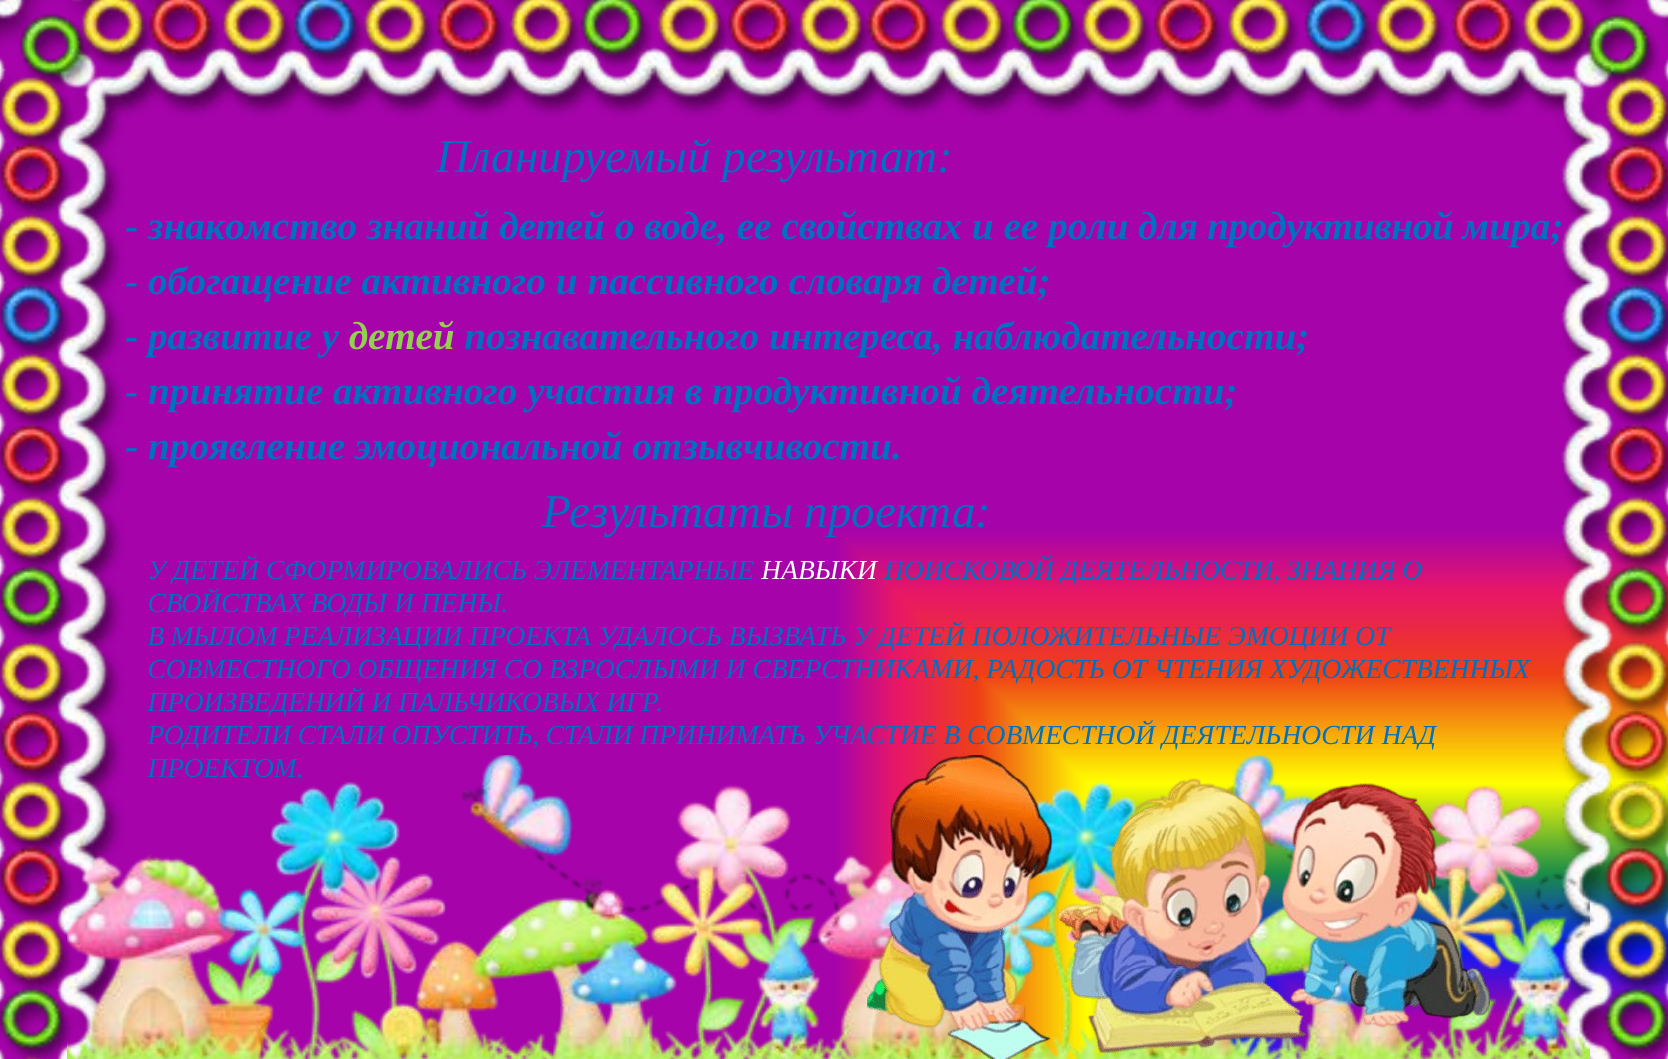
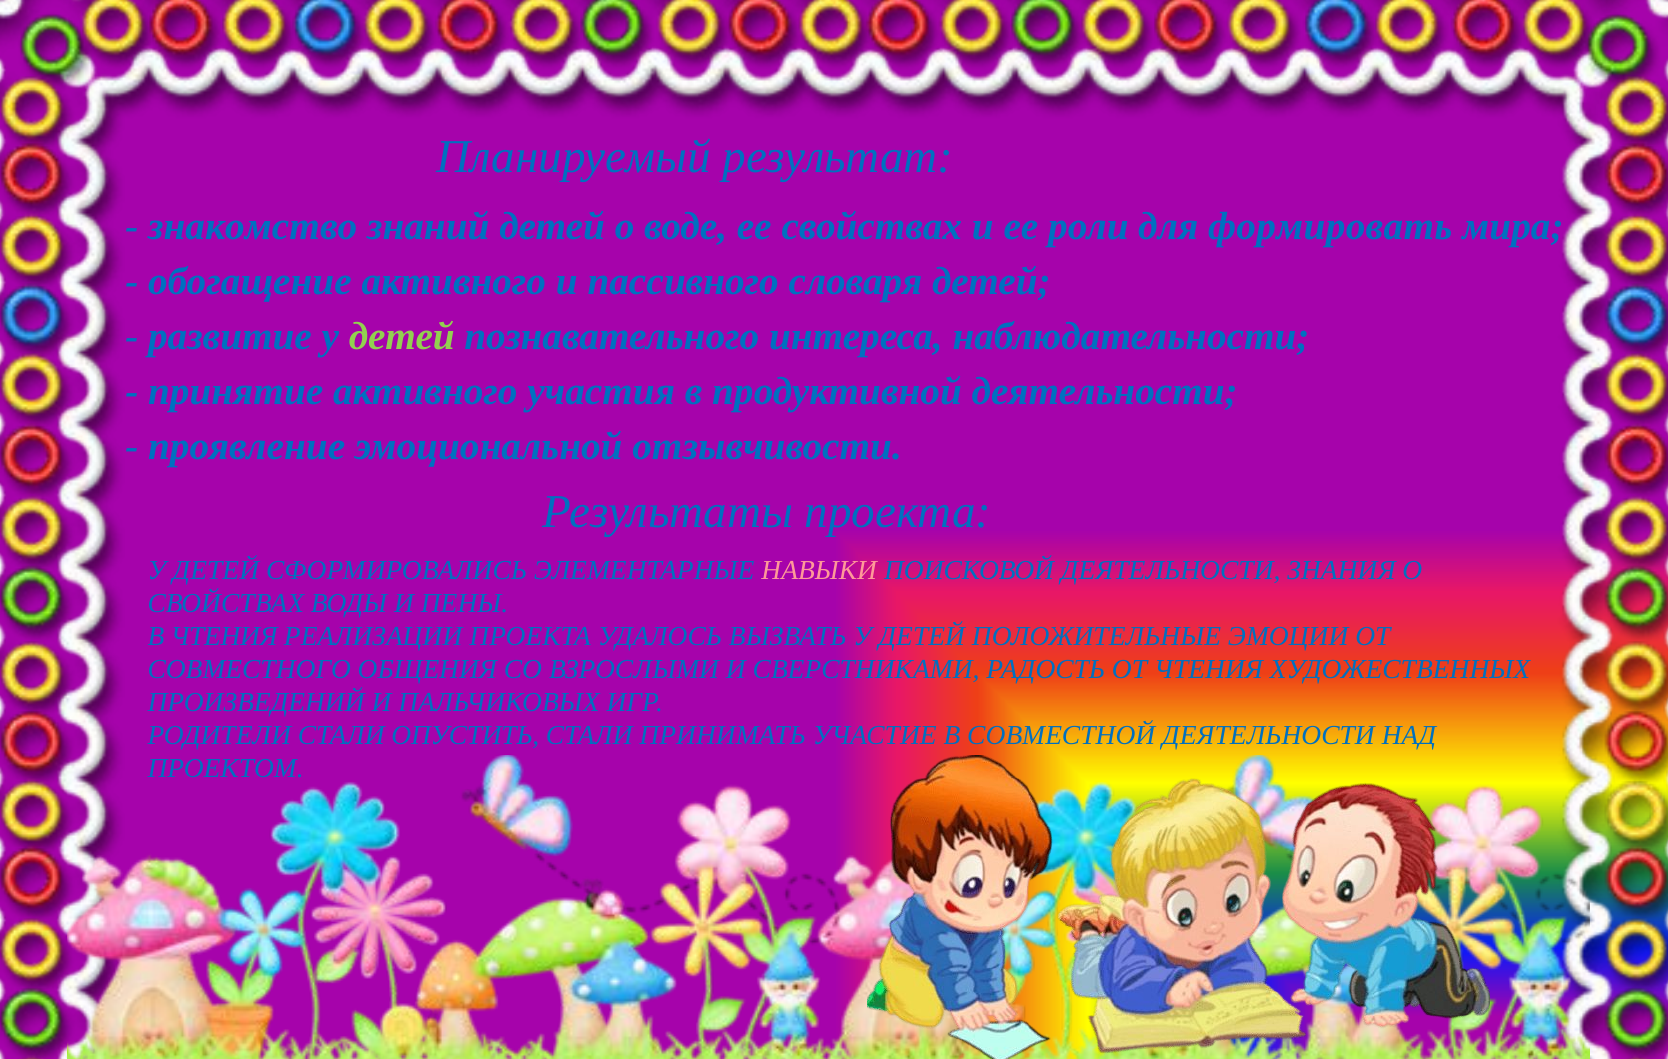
для продуктивной: продуктивной -> формировать
НАВЫКИ colour: white -> pink
В МЫЛОМ: МЫЛОМ -> ЧТЕНИЯ
